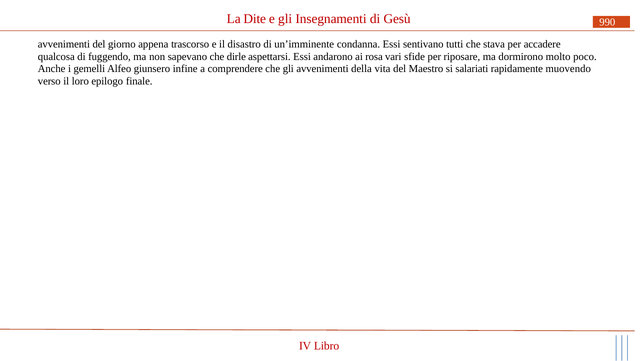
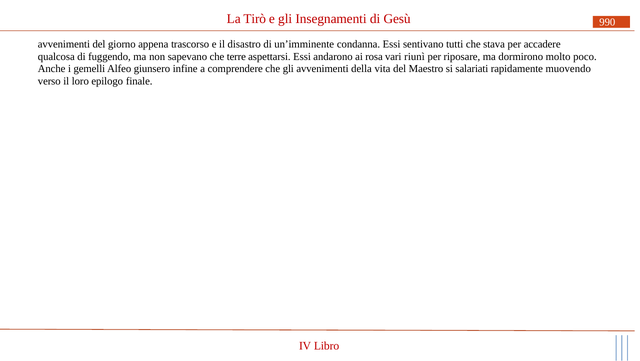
Dite: Dite -> Tirò
dirle: dirle -> terre
sfide: sfide -> riunì
